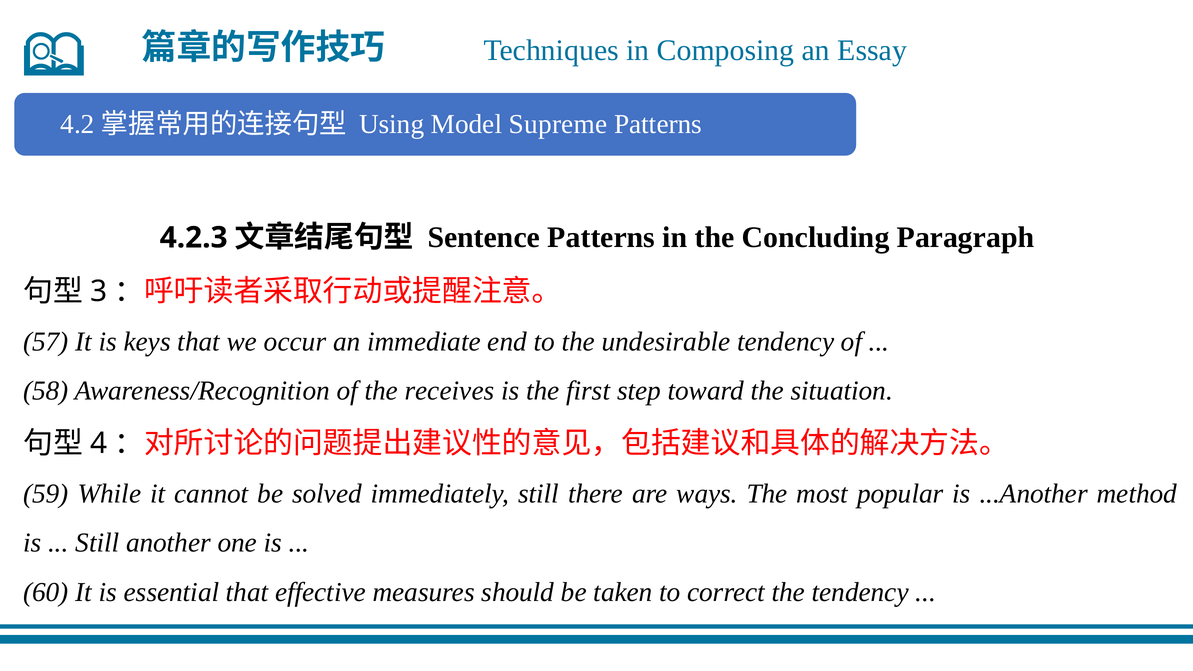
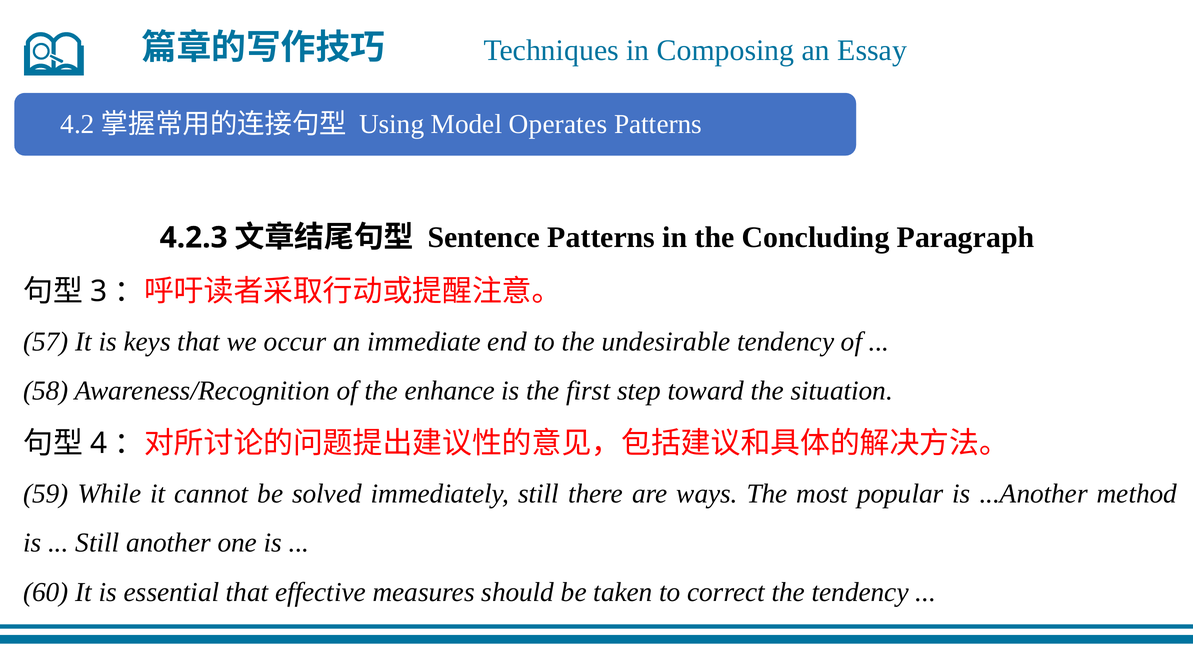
Supreme: Supreme -> Operates
receives: receives -> enhance
